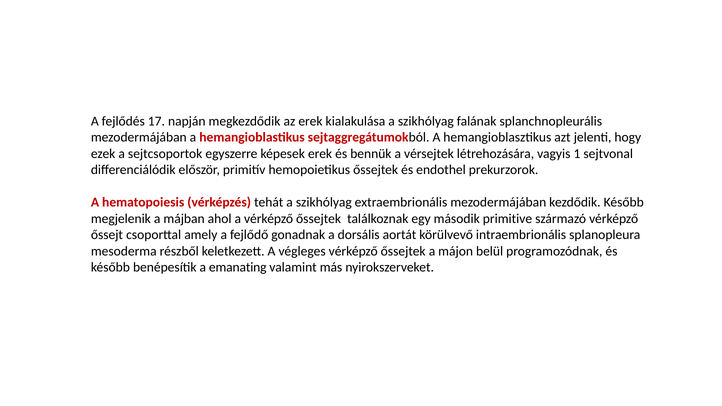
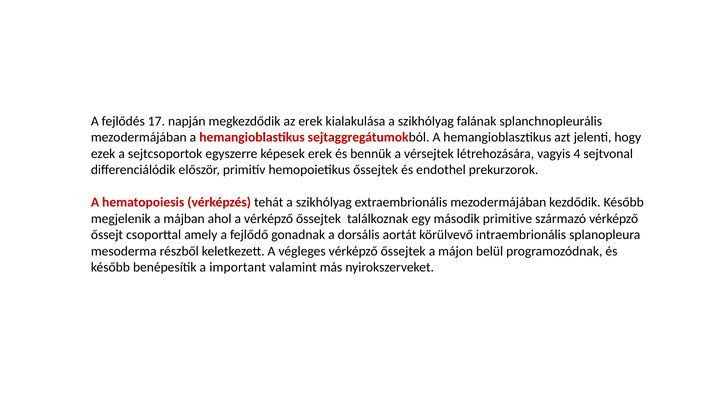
1: 1 -> 4
emanating: emanating -> important
